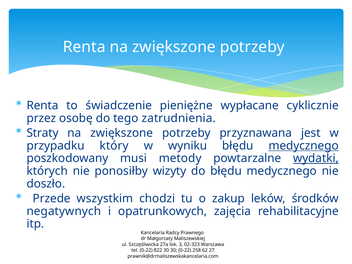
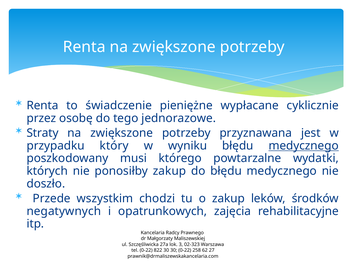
zatrudnienia: zatrudnienia -> jednorazowe
metody: metody -> którego
wydatki underline: present -> none
ponosiłby wizyty: wizyty -> zakup
